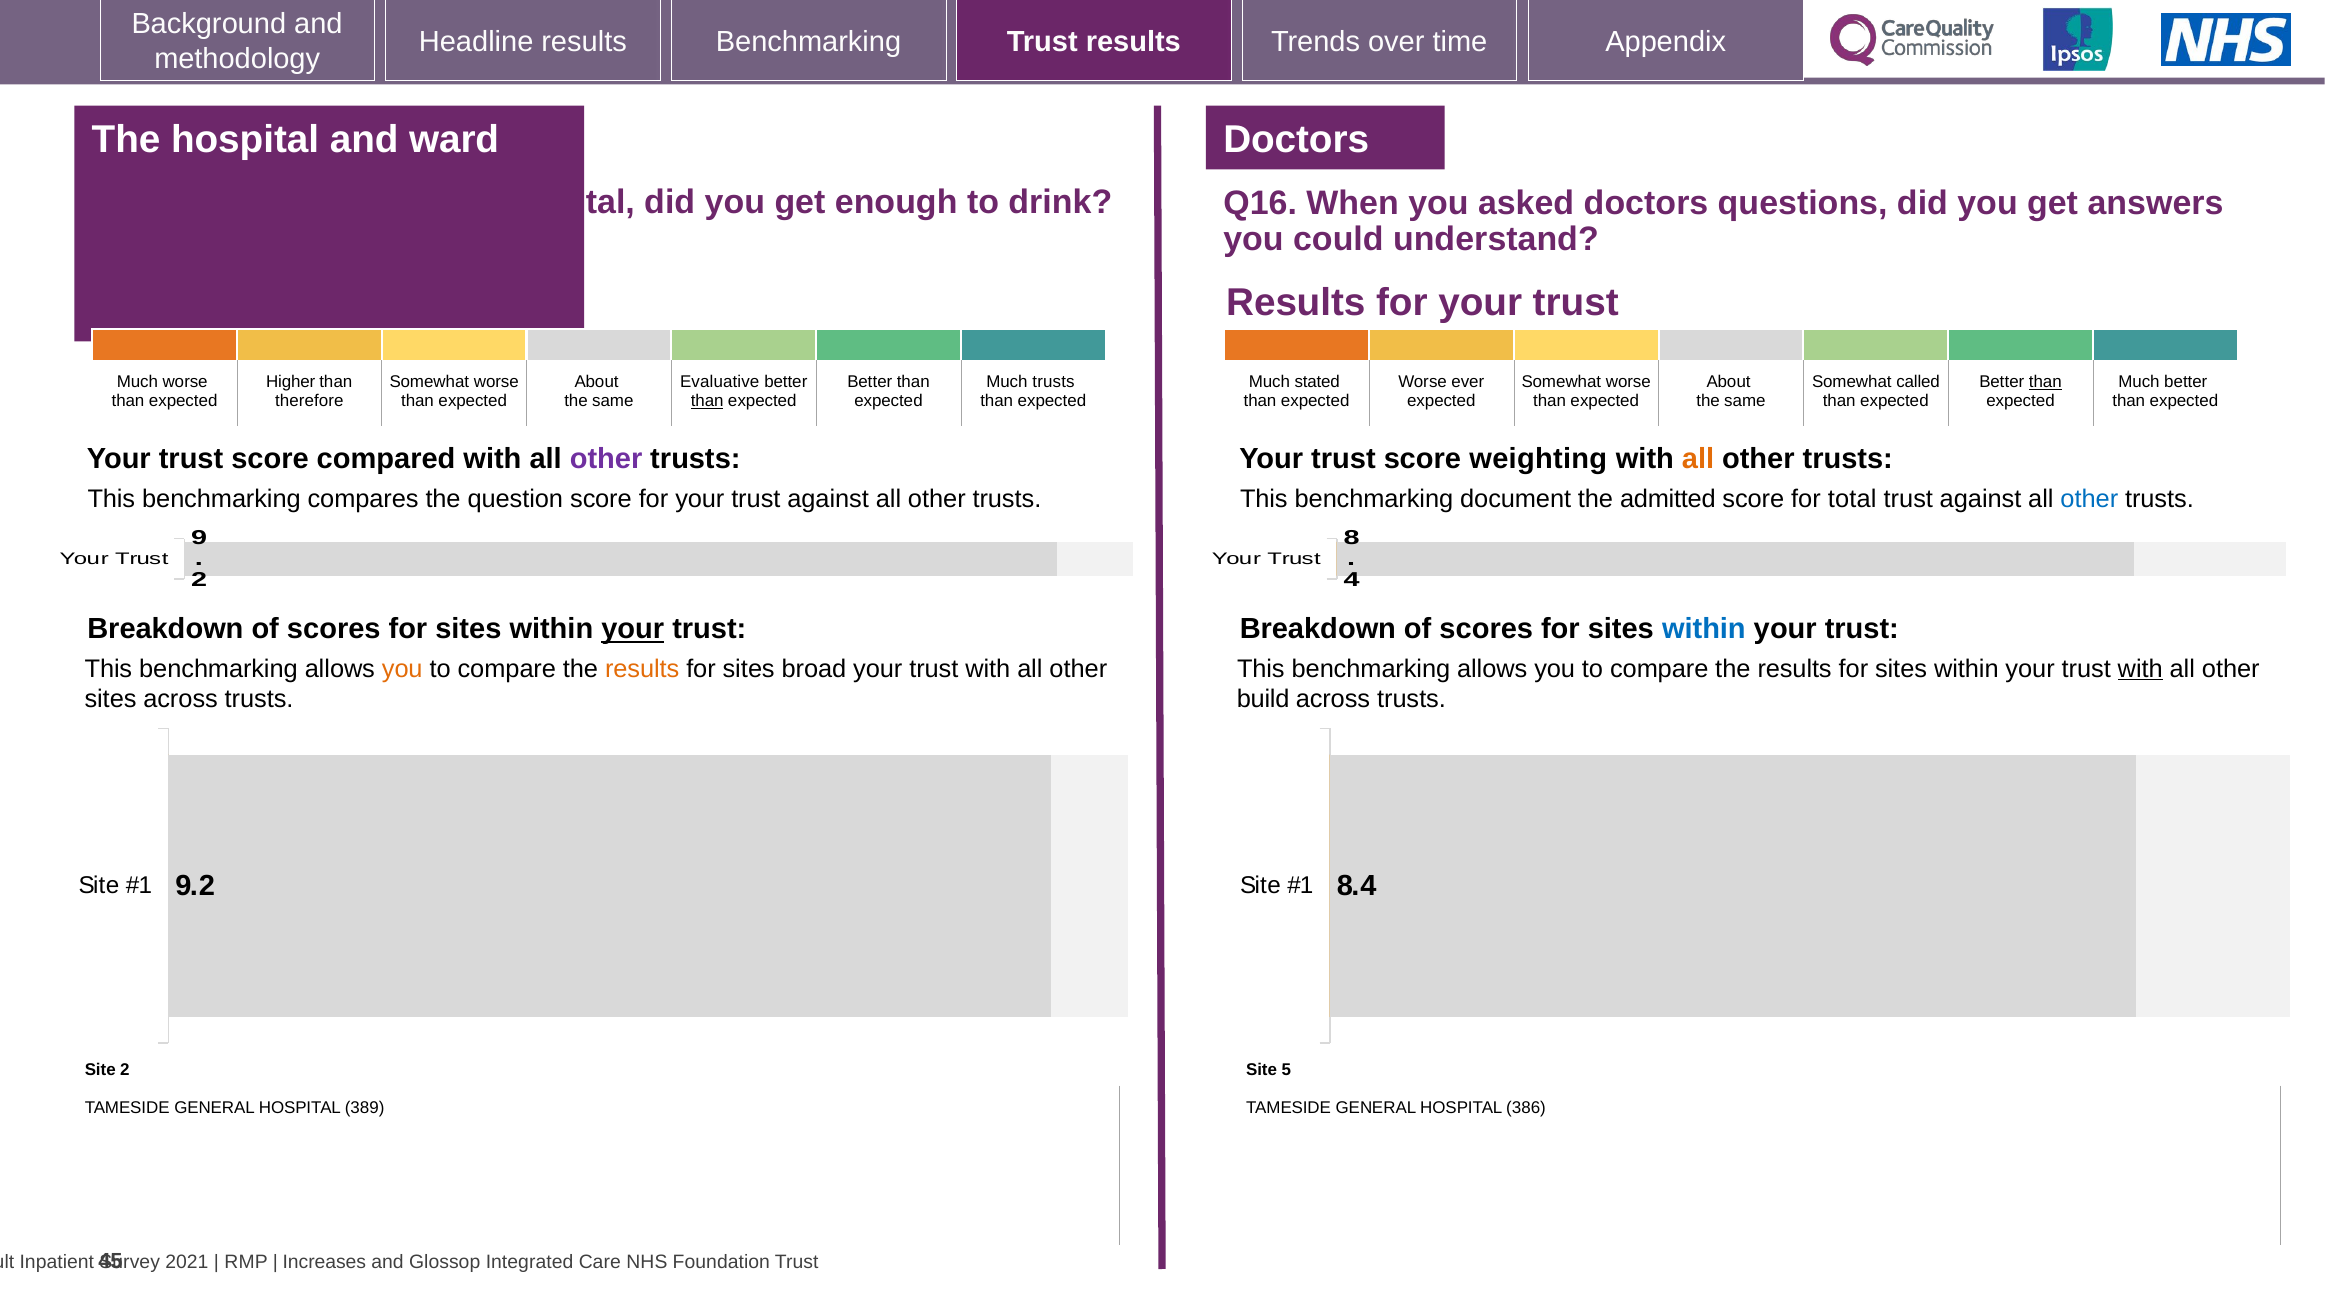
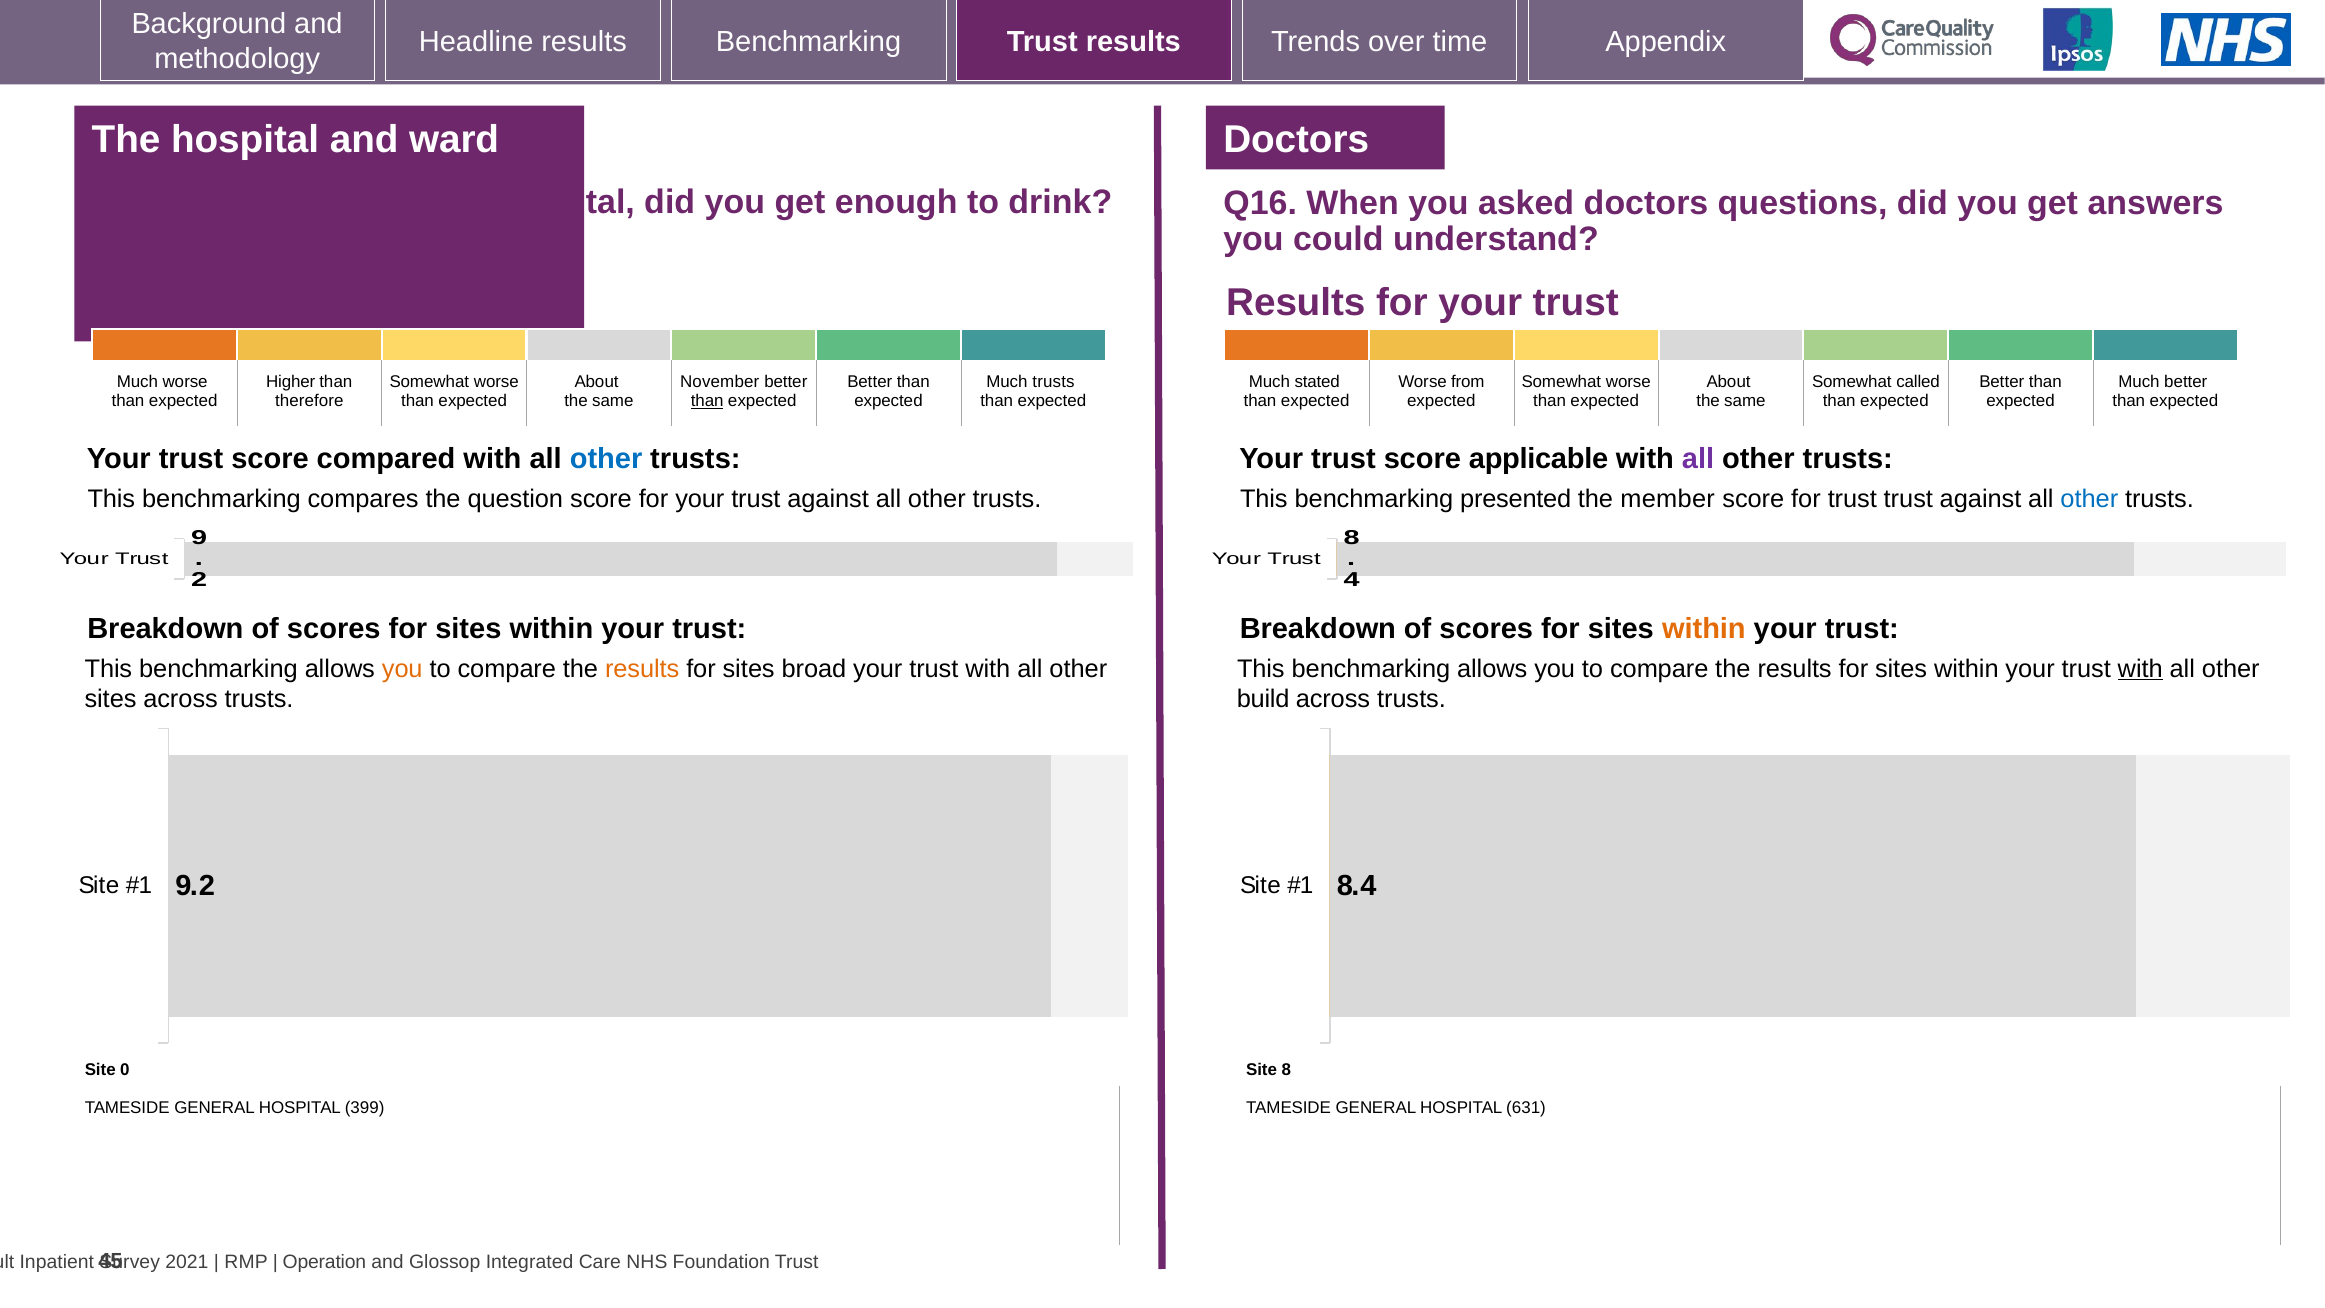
Evaluative: Evaluative -> November
ever: ever -> from
than at (2045, 382) underline: present -> none
other at (606, 458) colour: purple -> blue
weighting: weighting -> applicable
all at (1698, 458) colour: orange -> purple
document: document -> presented
admitted: admitted -> member
for total: total -> trust
your at (633, 629) underline: present -> none
within at (1704, 629) colour: blue -> orange
Site 2: 2 -> 0
Site 5: 5 -> 8
389: 389 -> 399
386: 386 -> 631
Increases: Increases -> Operation
